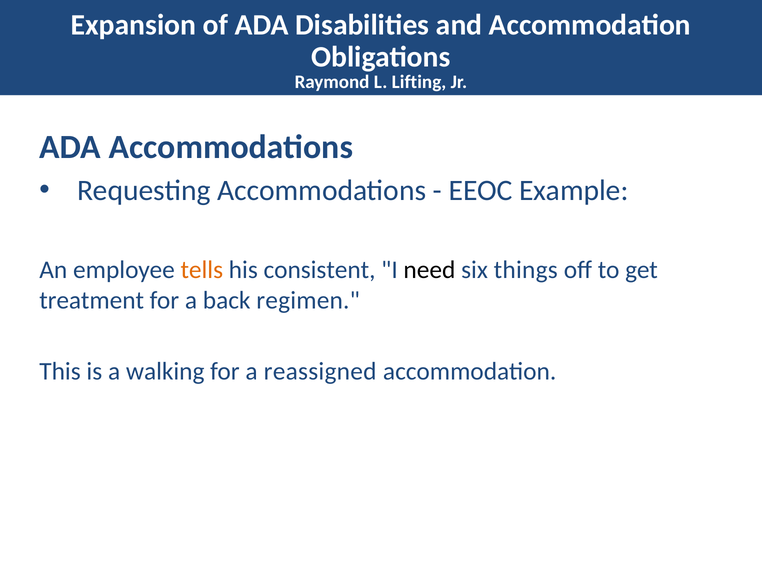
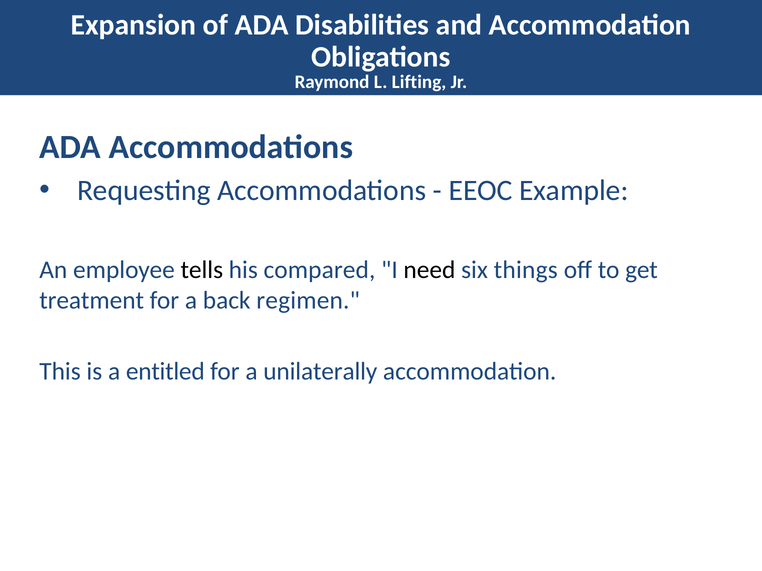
tells colour: orange -> black
consistent: consistent -> compared
walking: walking -> entitled
reassigned: reassigned -> unilaterally
